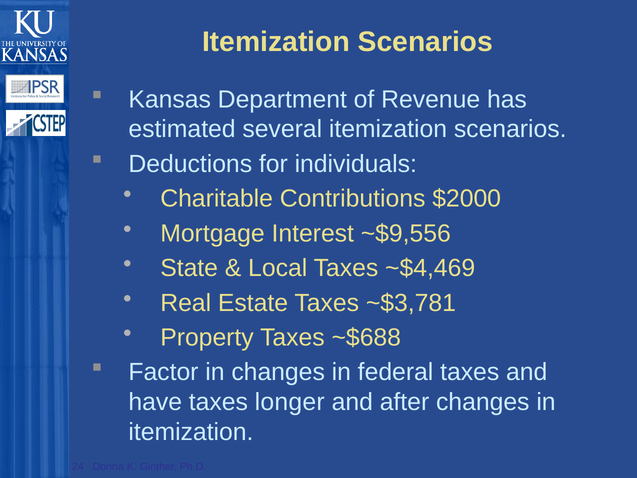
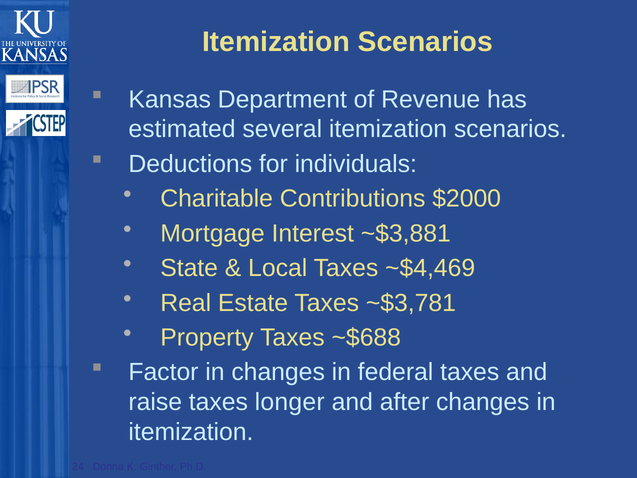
~$9,556: ~$9,556 -> ~$3,881
have: have -> raise
